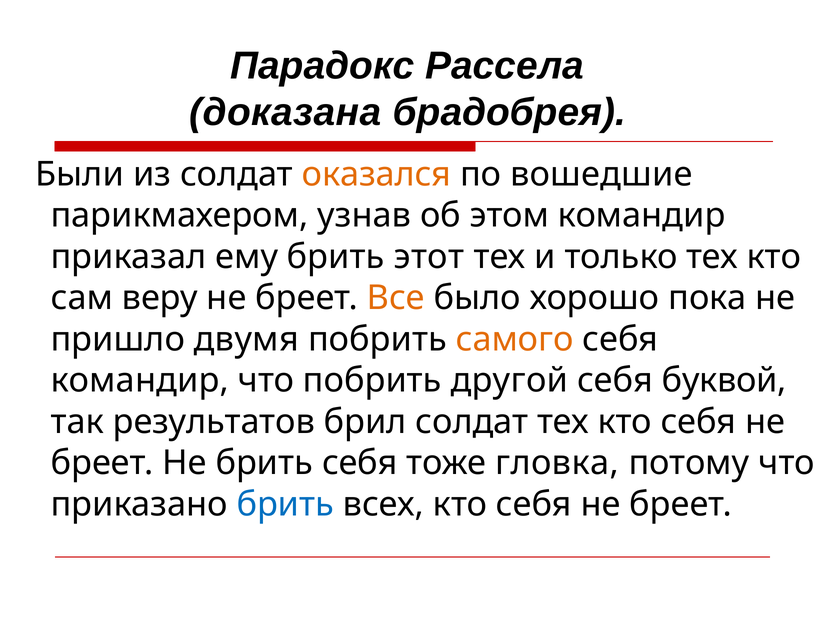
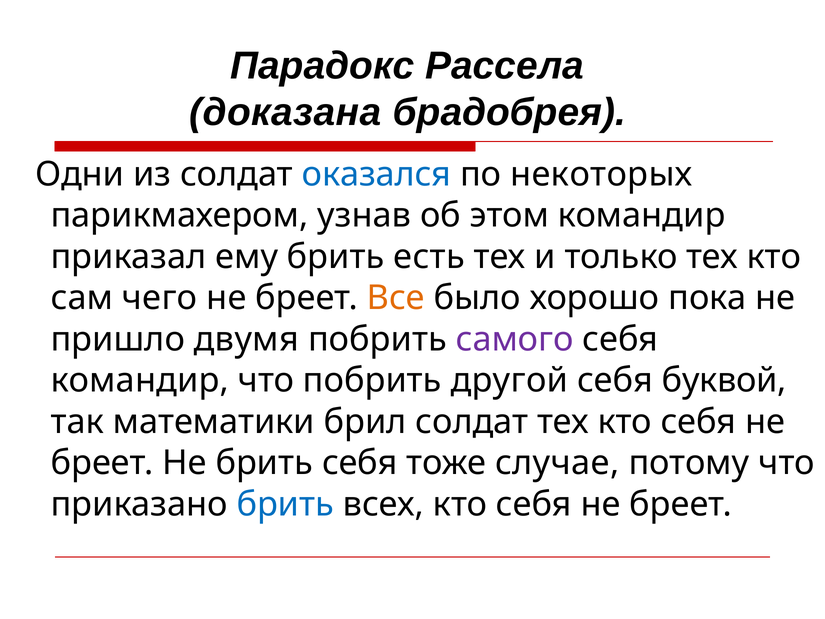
Были: Были -> Одни
оказался colour: orange -> blue
вошедшие: вошедшие -> некоторых
этот: этот -> есть
веру: веру -> чего
самого colour: orange -> purple
результатов: результатов -> математики
гловка: гловка -> случае
